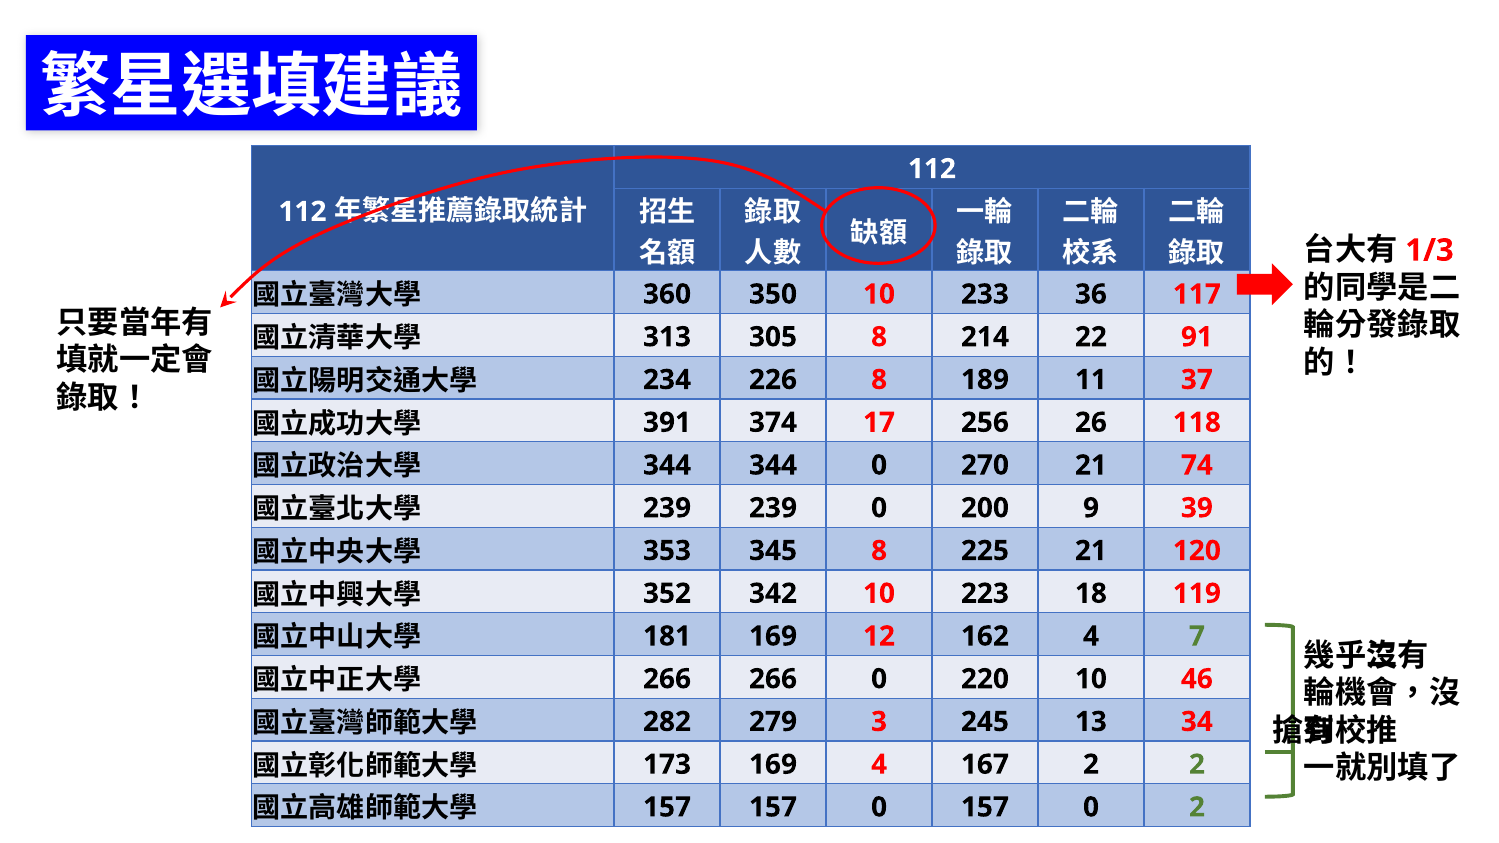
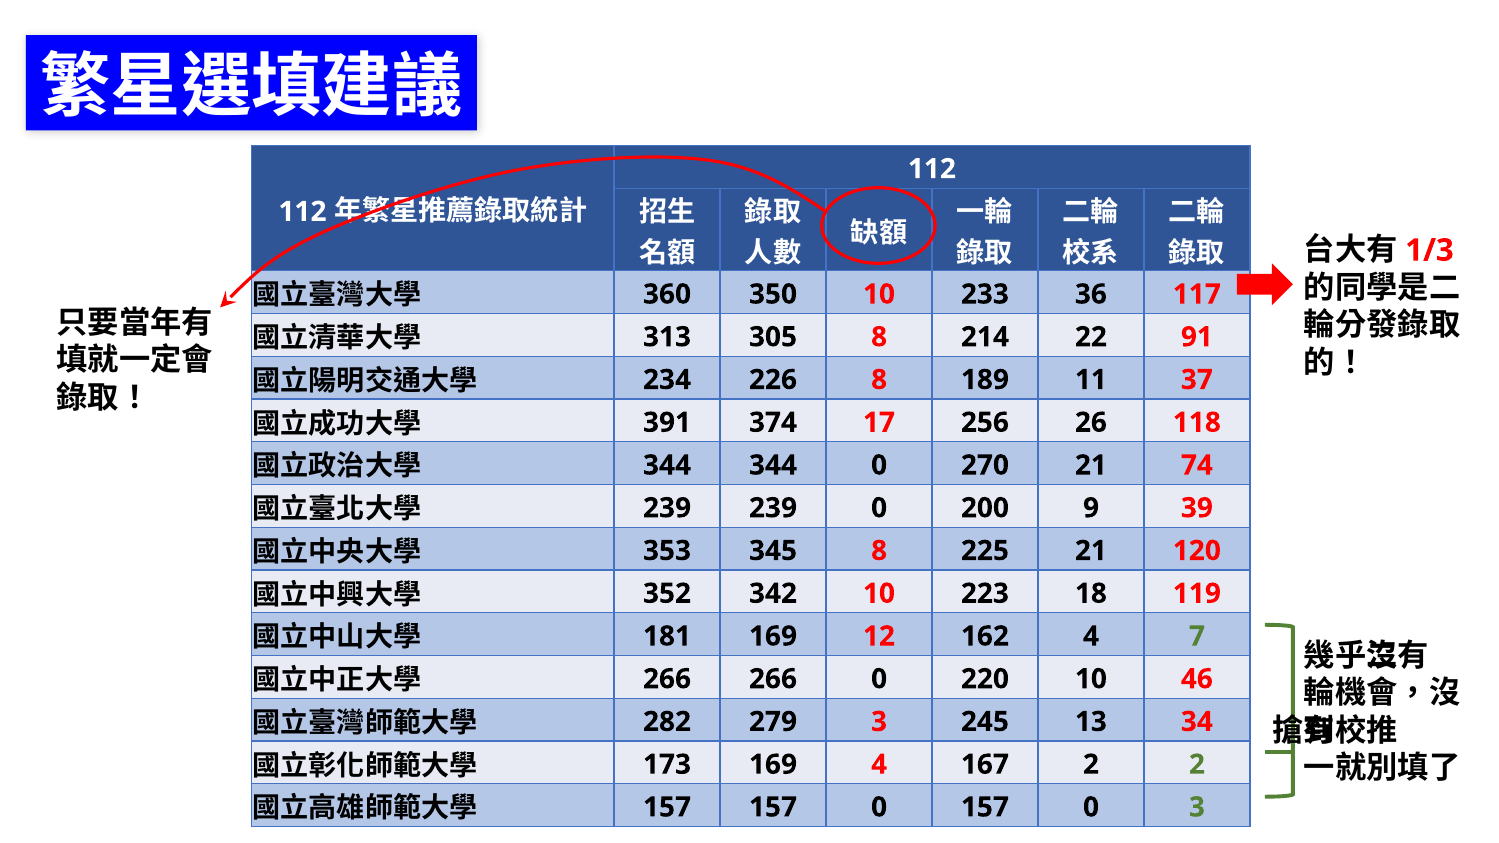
0 2: 2 -> 3
